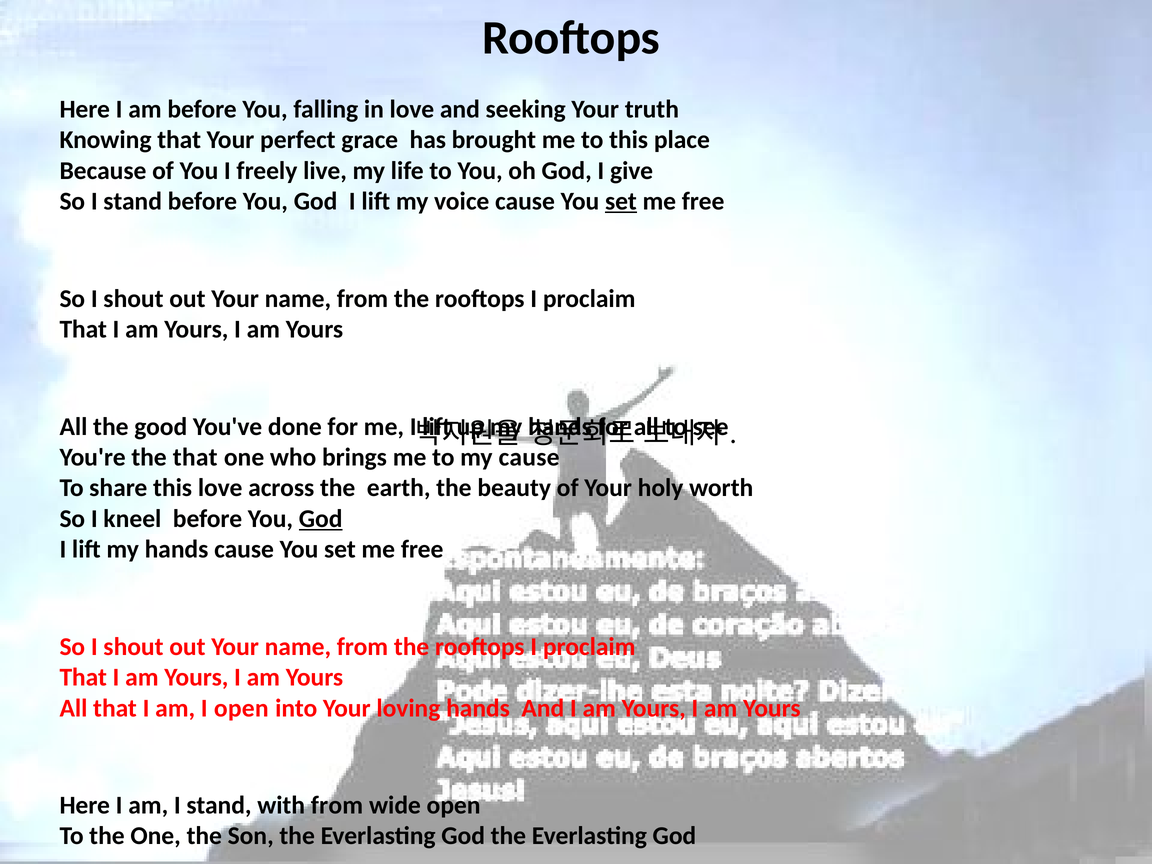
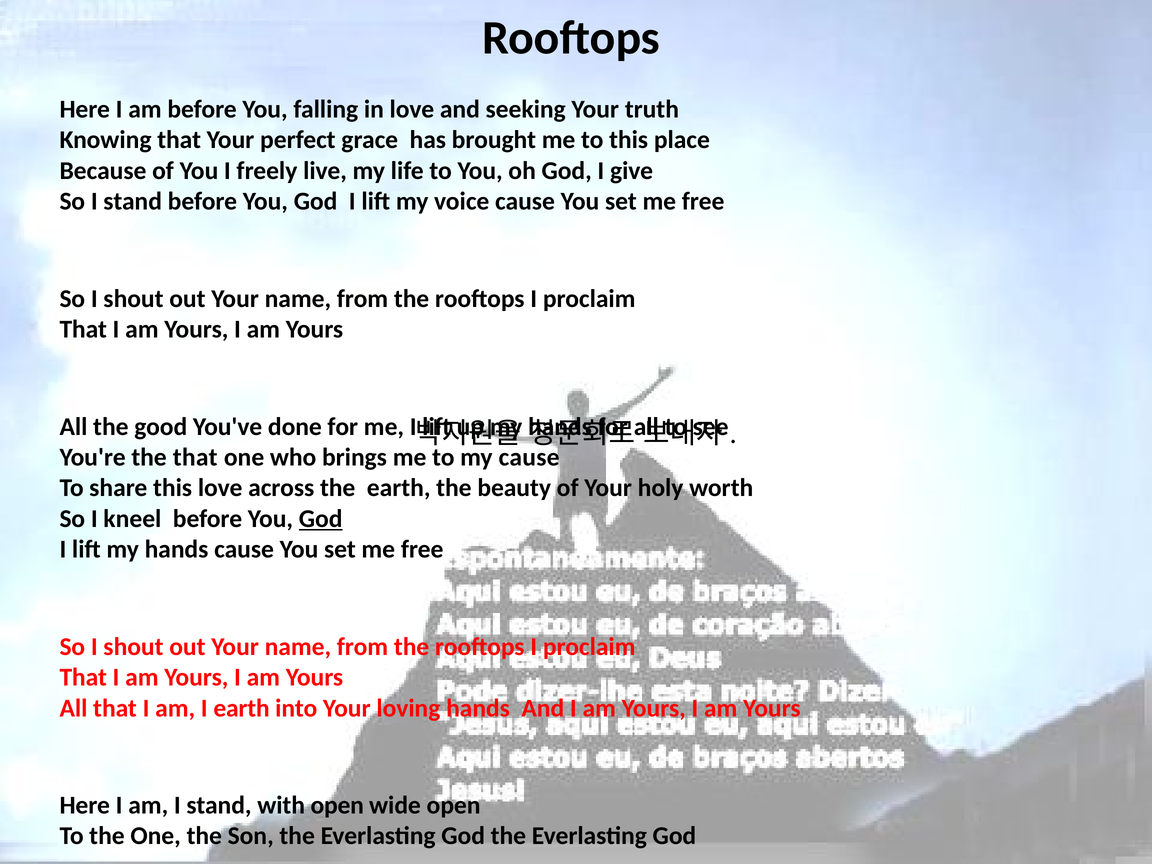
set at (621, 201) underline: present -> none
I open: open -> earth
with from: from -> open
